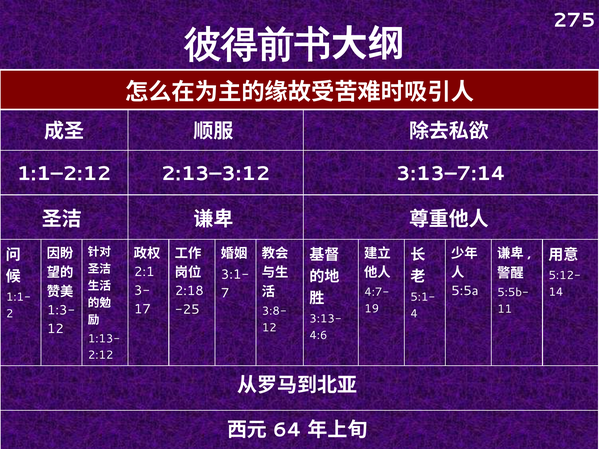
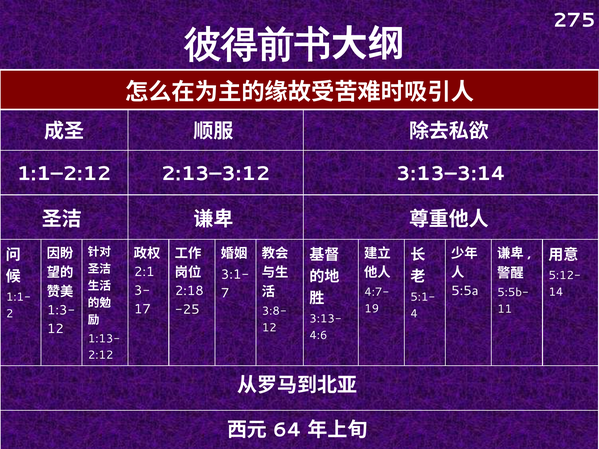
3:13–7:14: 3:13–7:14 -> 3:13–3:14
